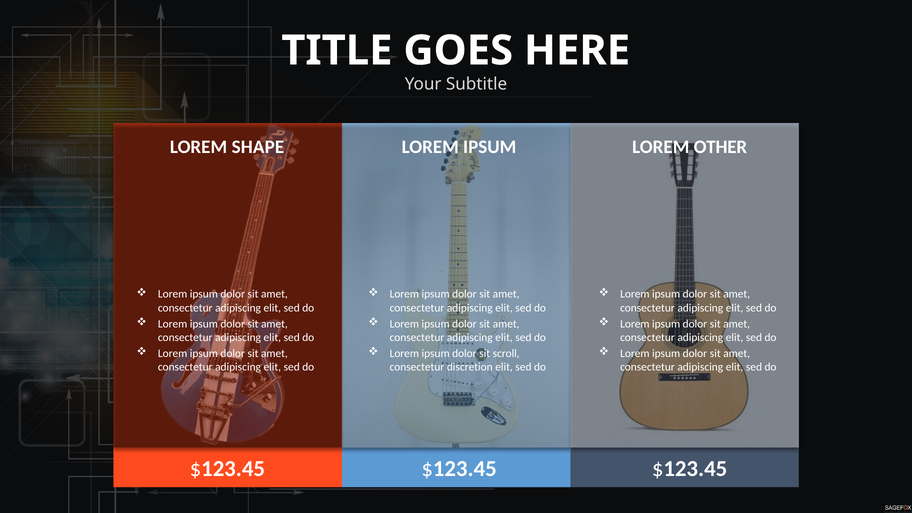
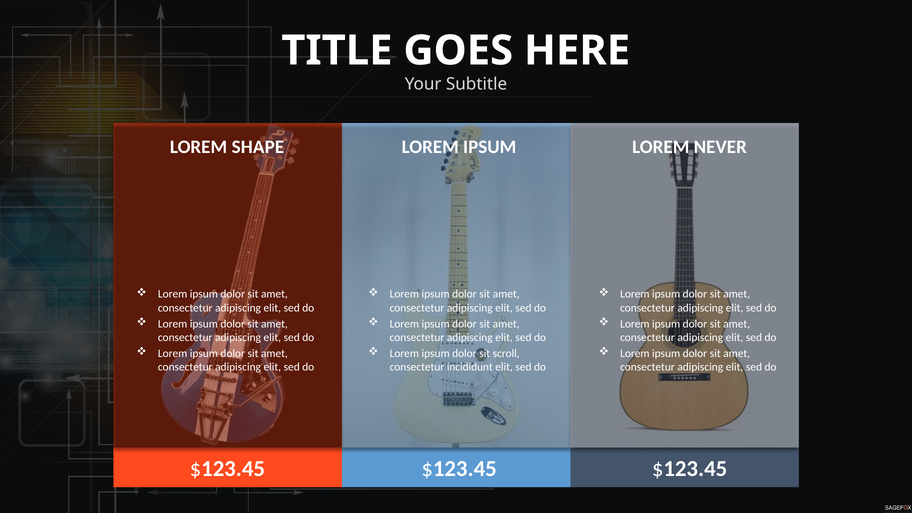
OTHER: OTHER -> NEVER
discretion: discretion -> incididunt
